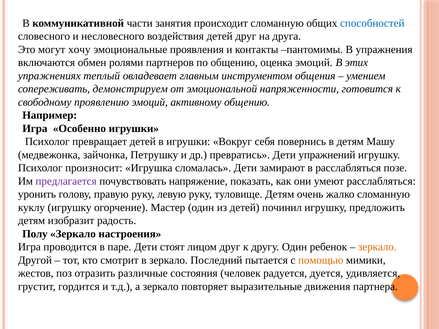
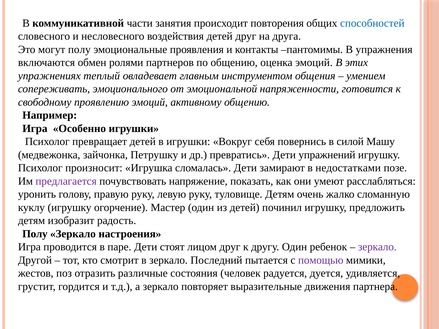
происходит сломанную: сломанную -> повторения
могут хочу: хочу -> полу
демонстрируем: демонстрируем -> эмоционального
в детям: детям -> силой
в расслабляться: расслабляться -> недостатками
зеркало at (377, 247) colour: orange -> purple
помощью colour: orange -> purple
